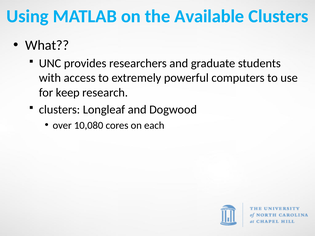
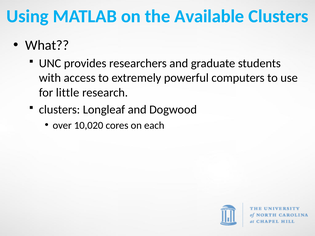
keep: keep -> little
10,080: 10,080 -> 10,020
